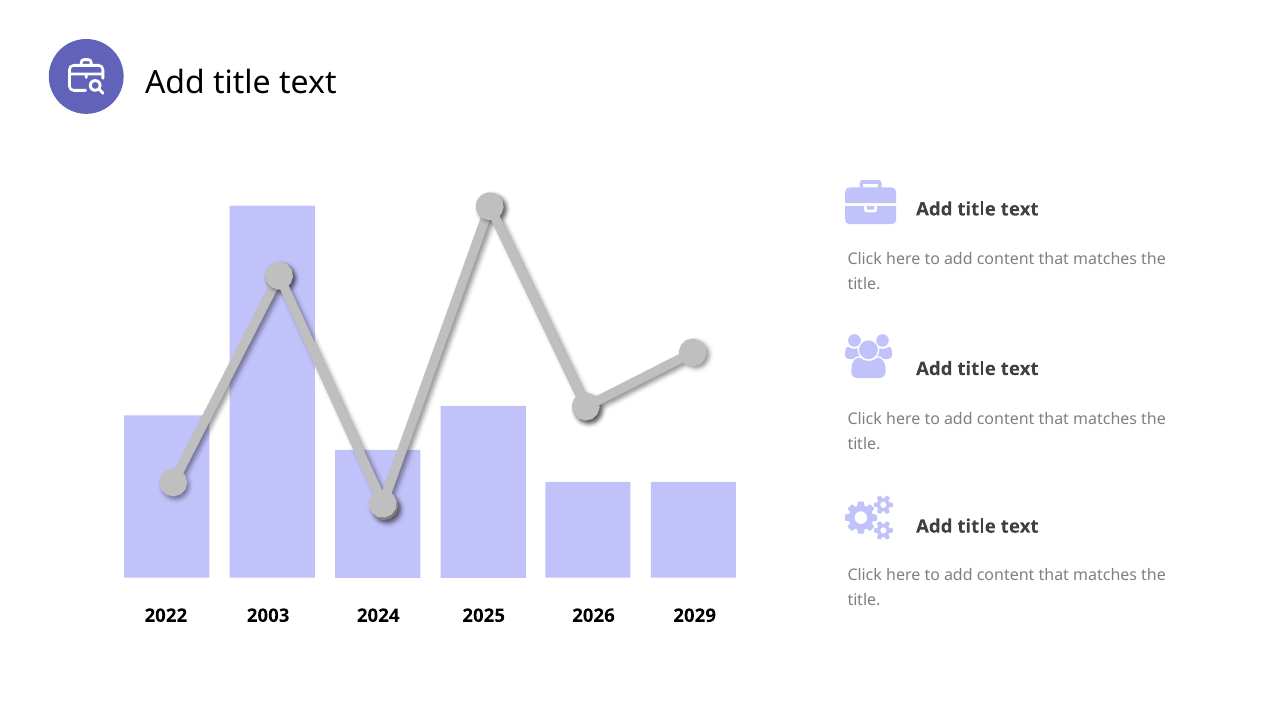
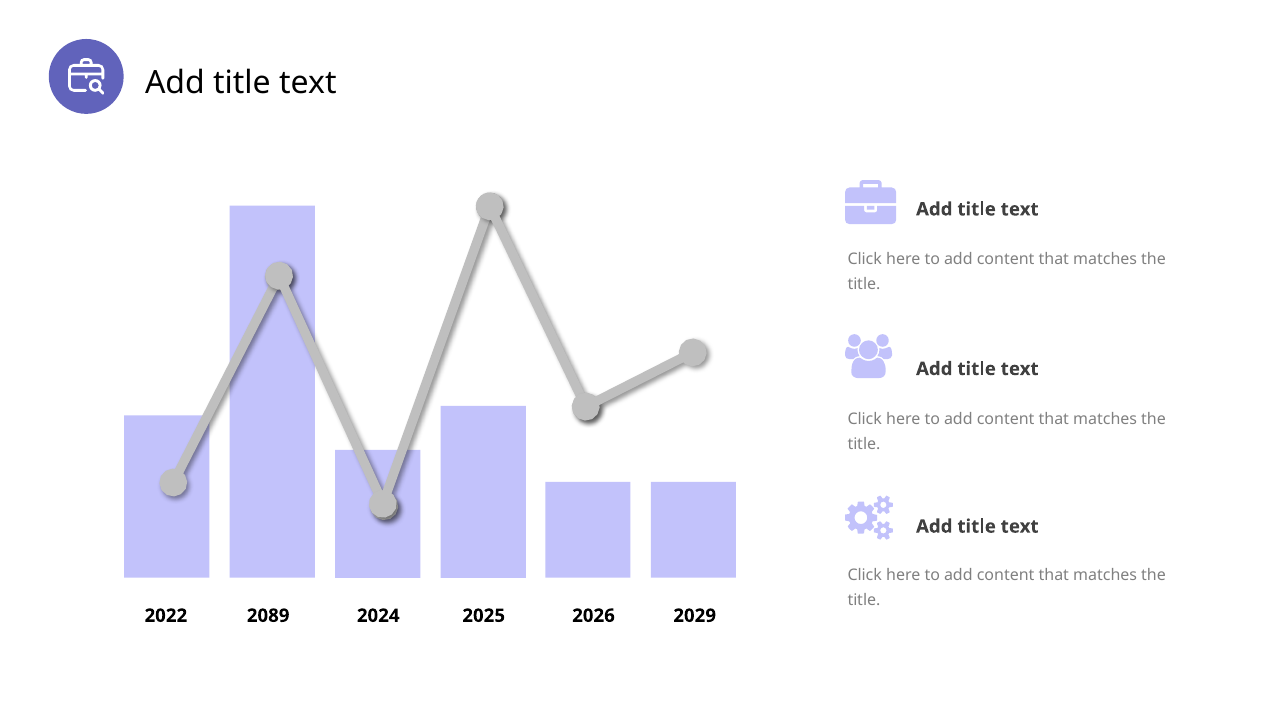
2003: 2003 -> 2089
